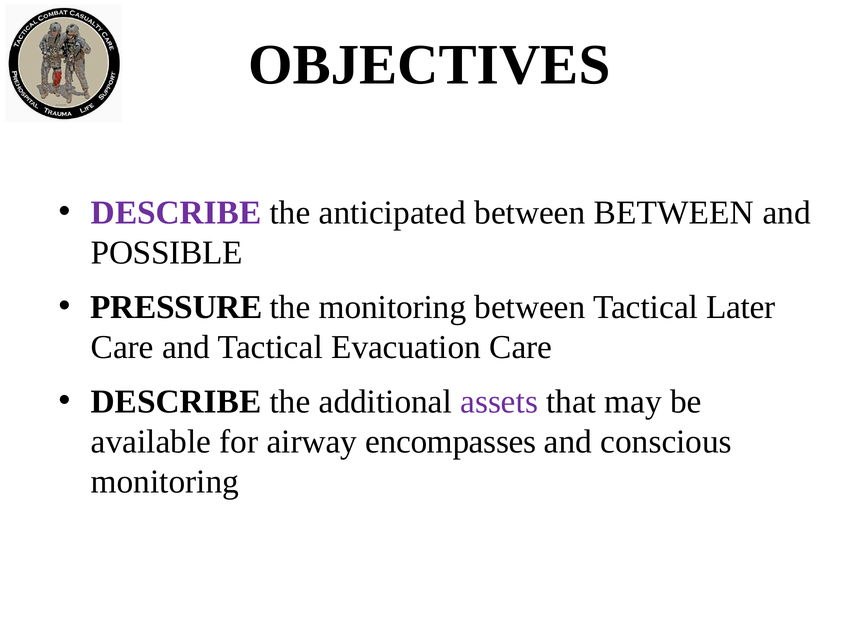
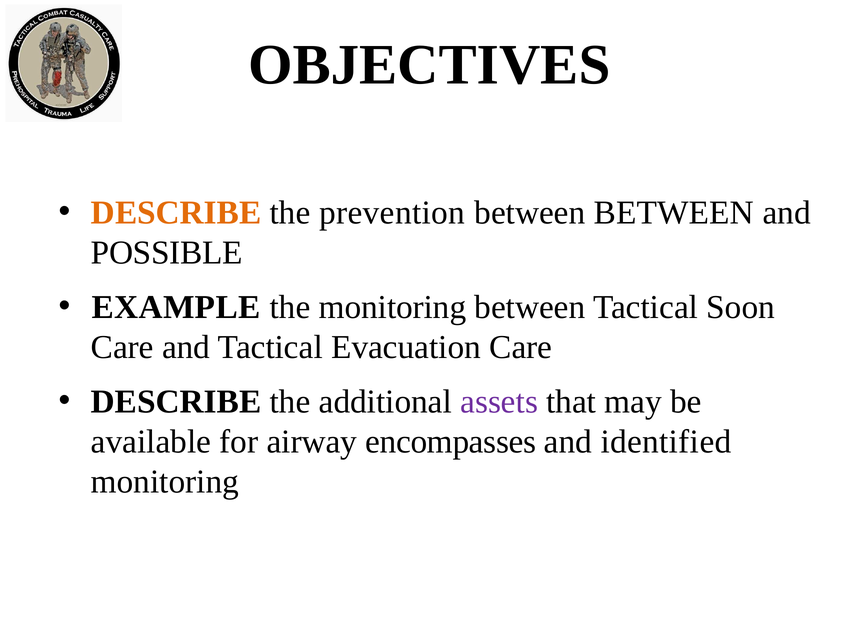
DESCRIBE at (176, 213) colour: purple -> orange
anticipated: anticipated -> prevention
PRESSURE: PRESSURE -> EXAMPLE
Later: Later -> Soon
conscious: conscious -> identified
